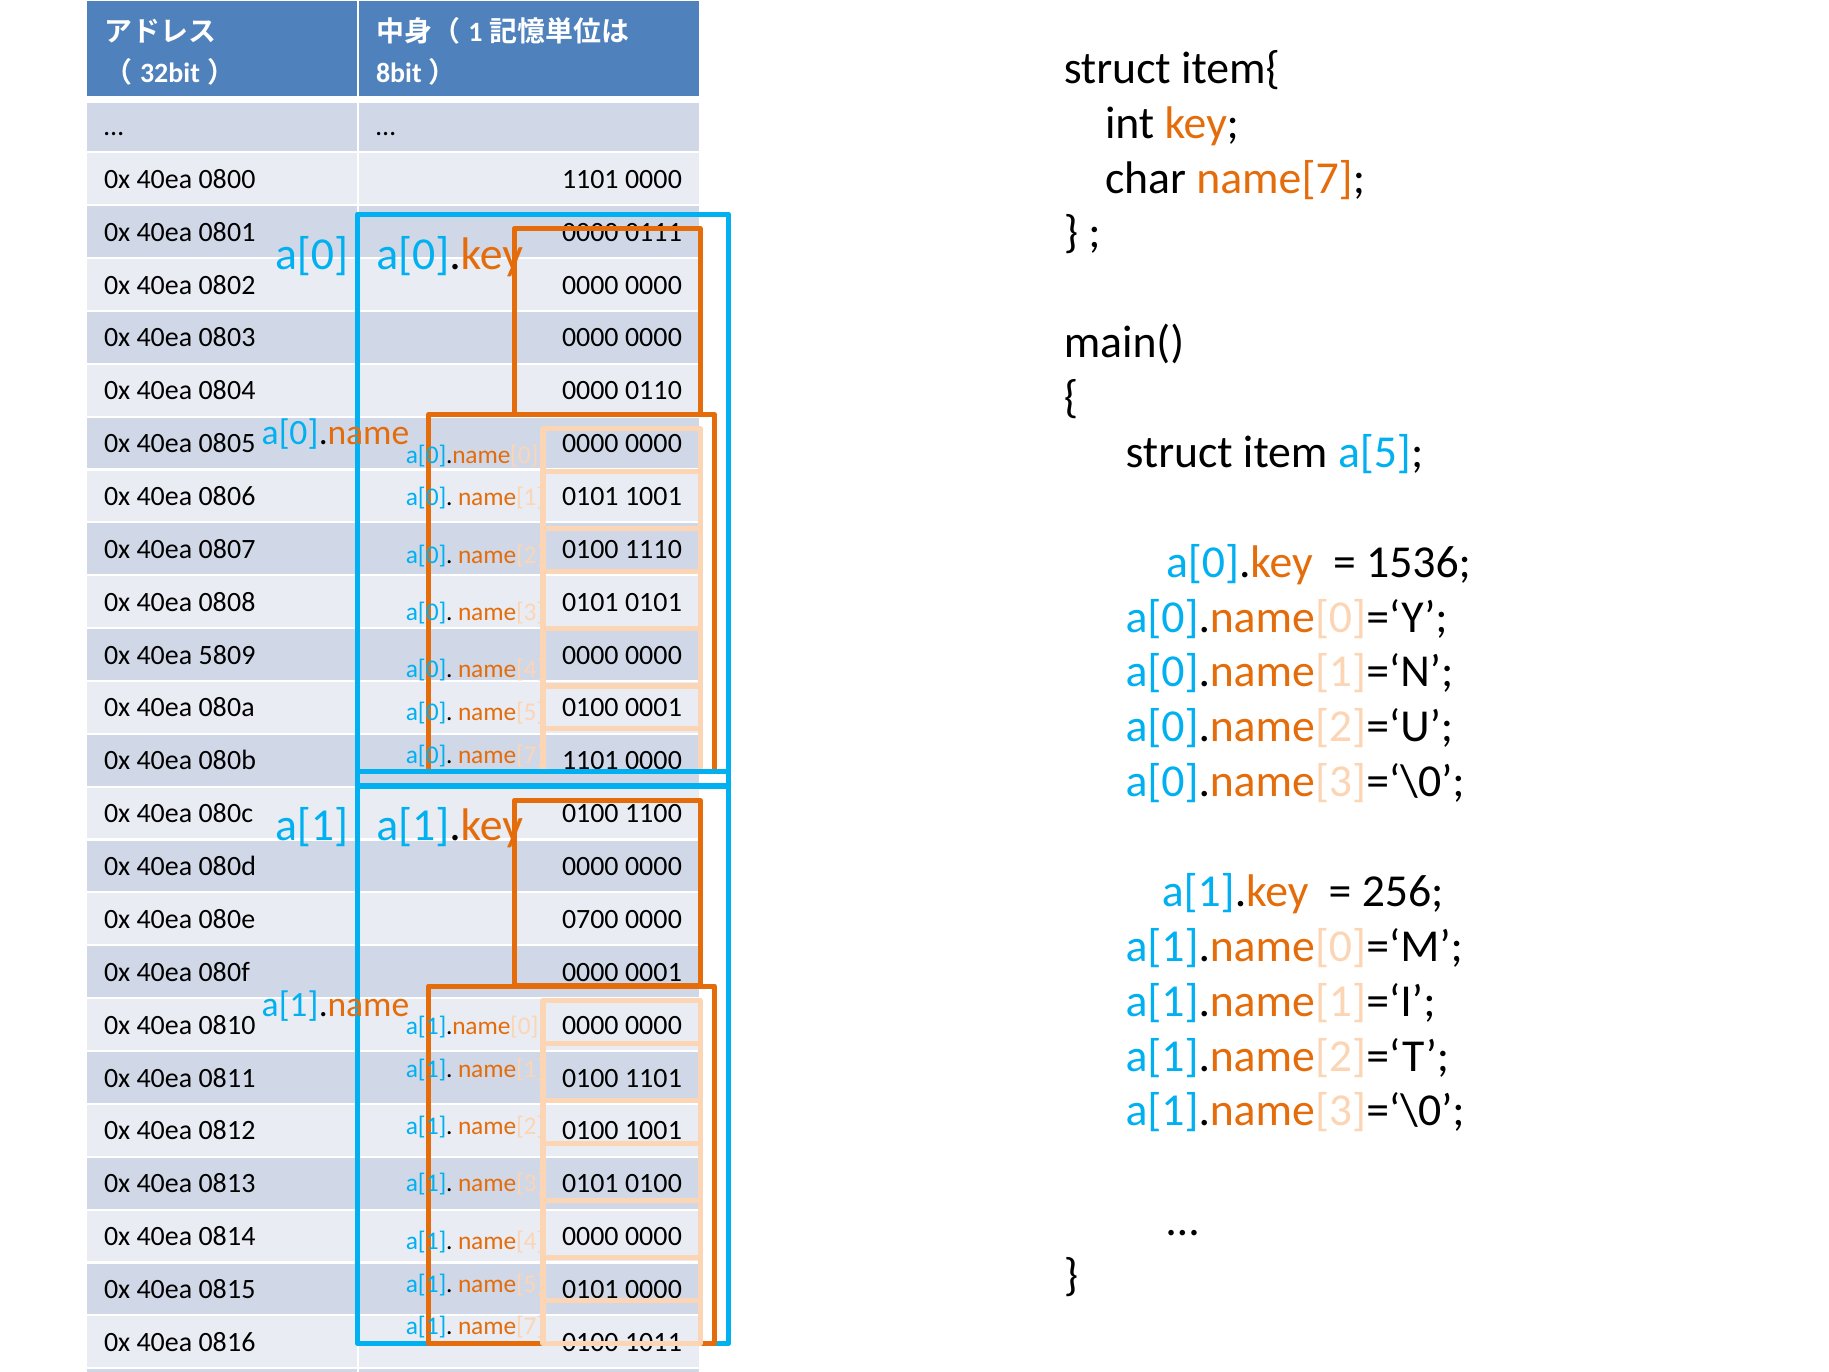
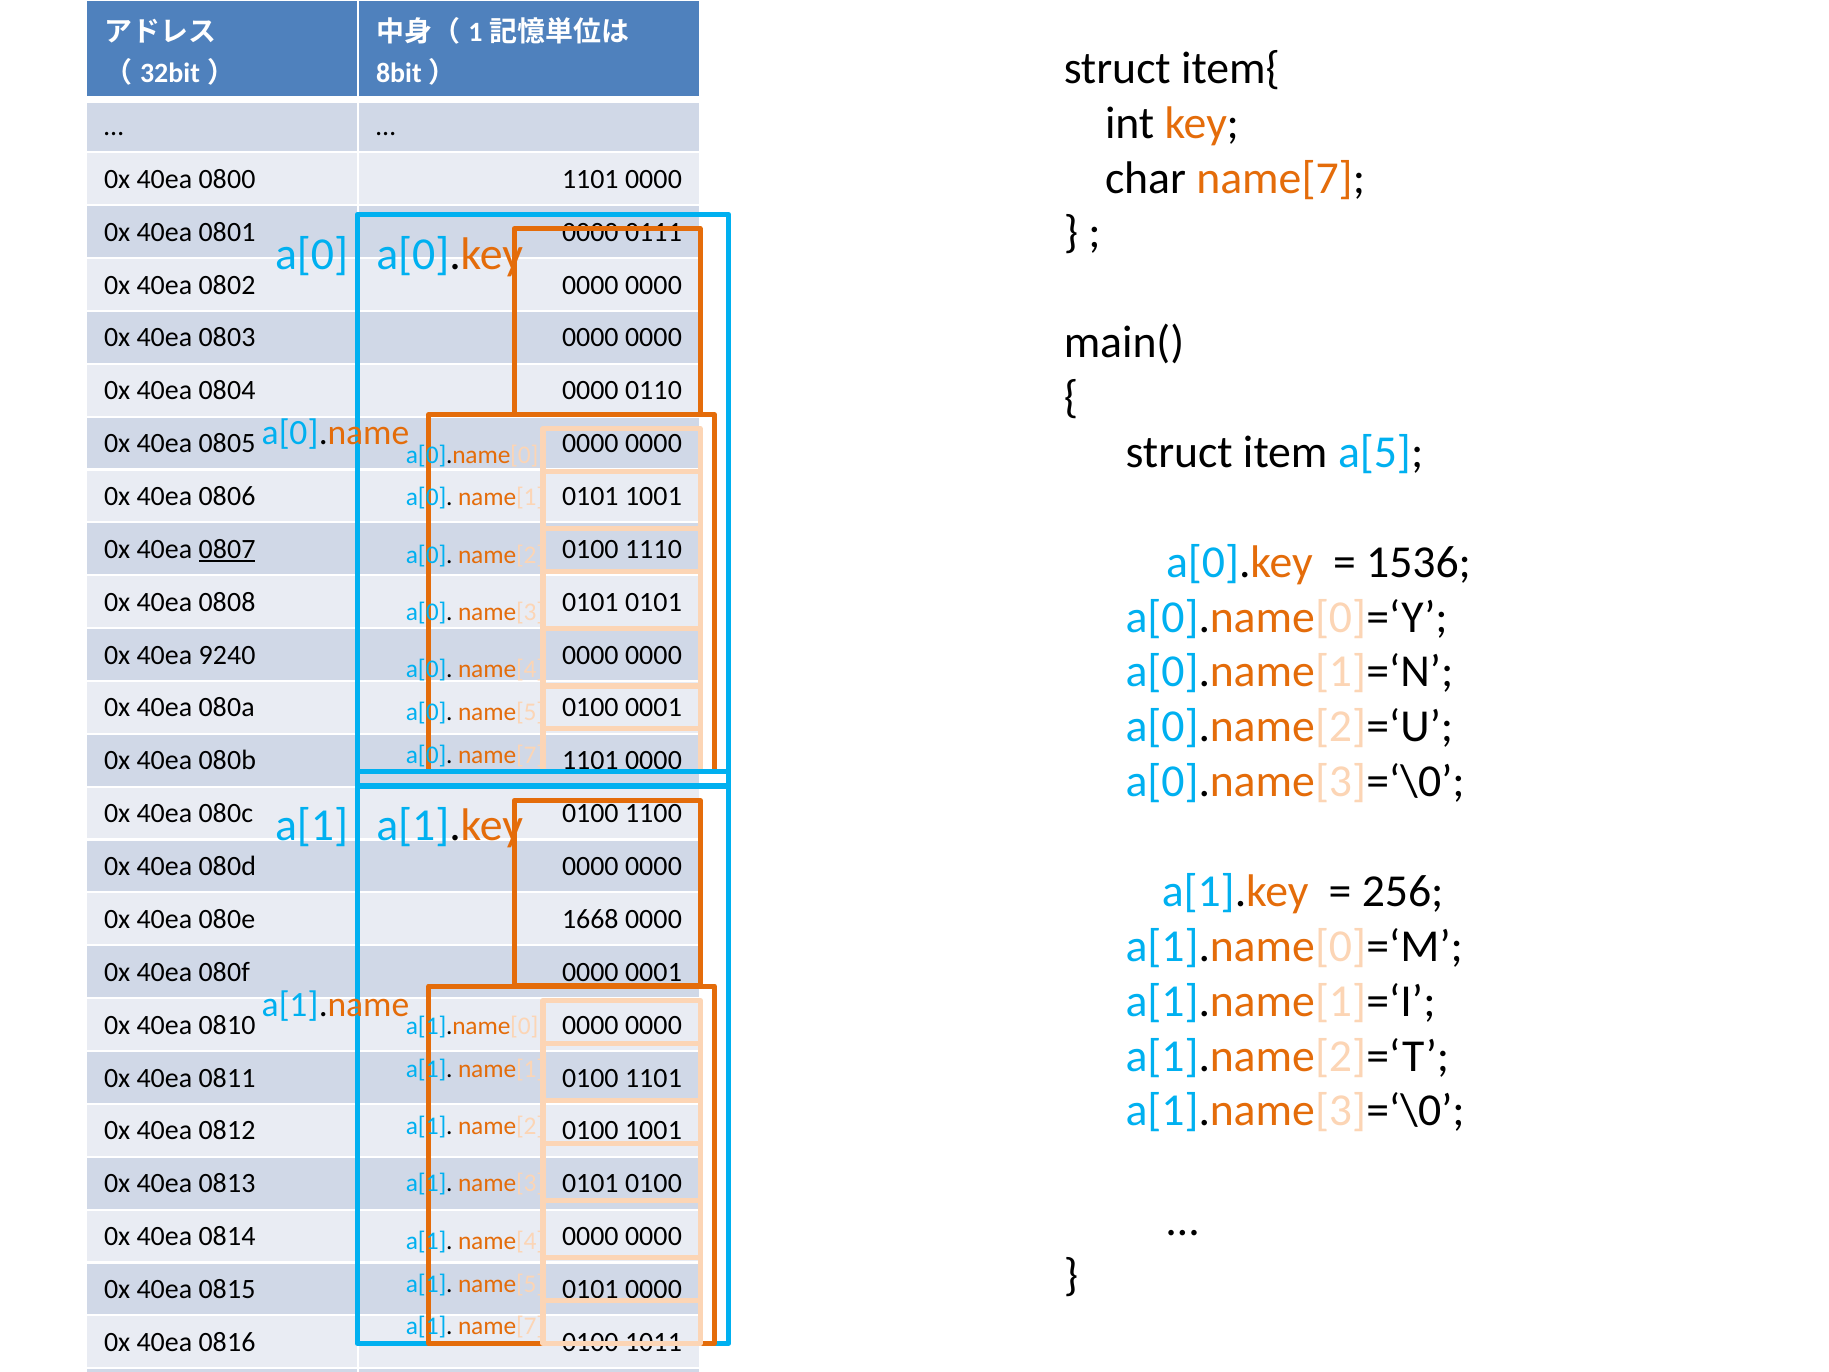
0807 underline: none -> present
5809: 5809 -> 9240
0700: 0700 -> 1668
